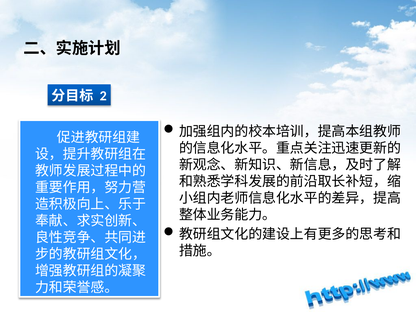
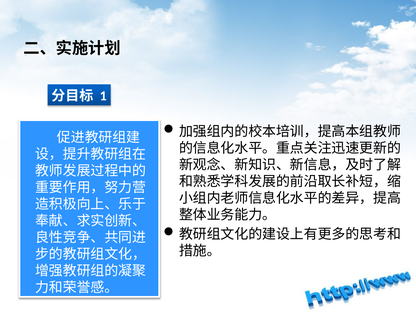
2: 2 -> 1
